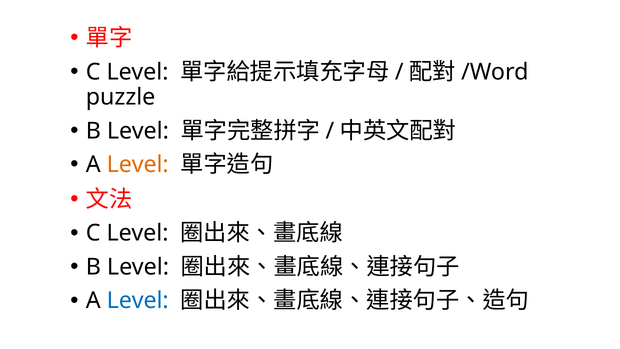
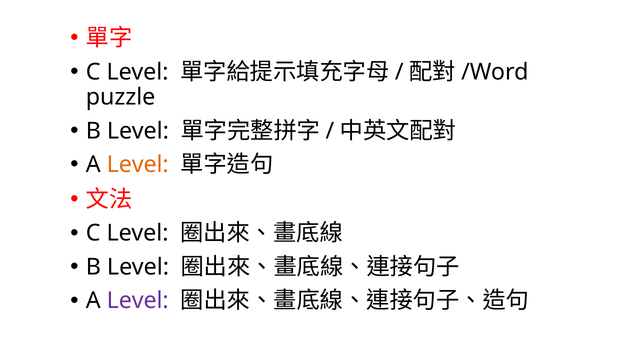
Level at (138, 301) colour: blue -> purple
